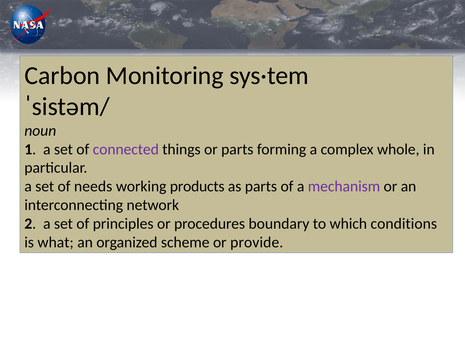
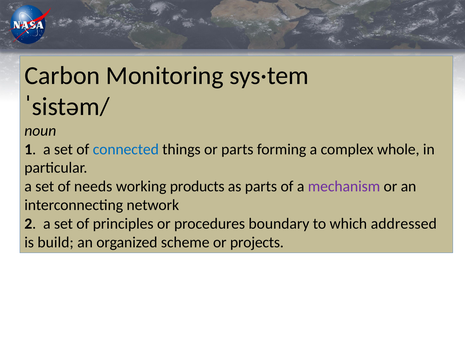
connected colour: purple -> blue
conditions: conditions -> addressed
what: what -> build
provide: provide -> projects
